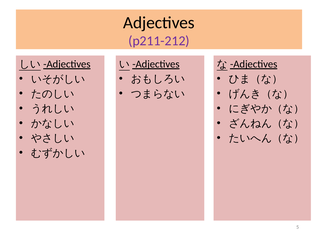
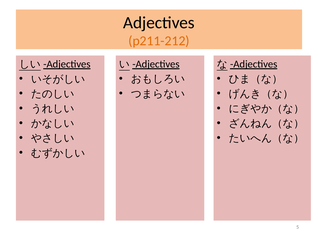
p211-212 colour: purple -> orange
